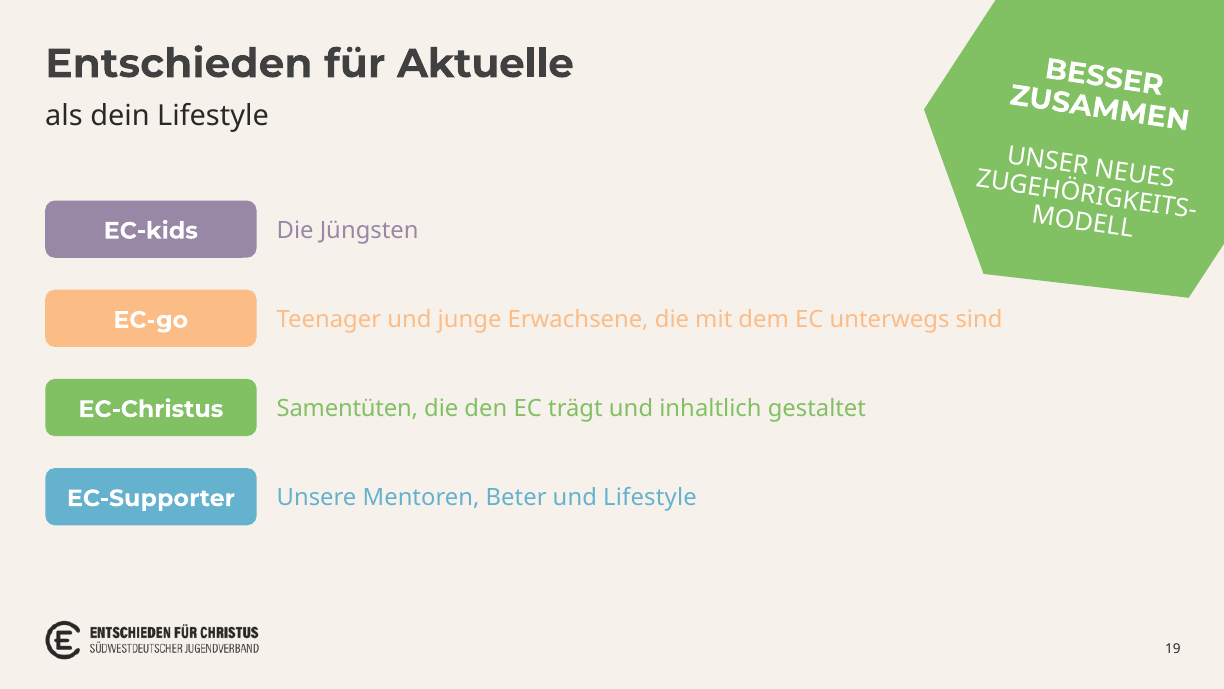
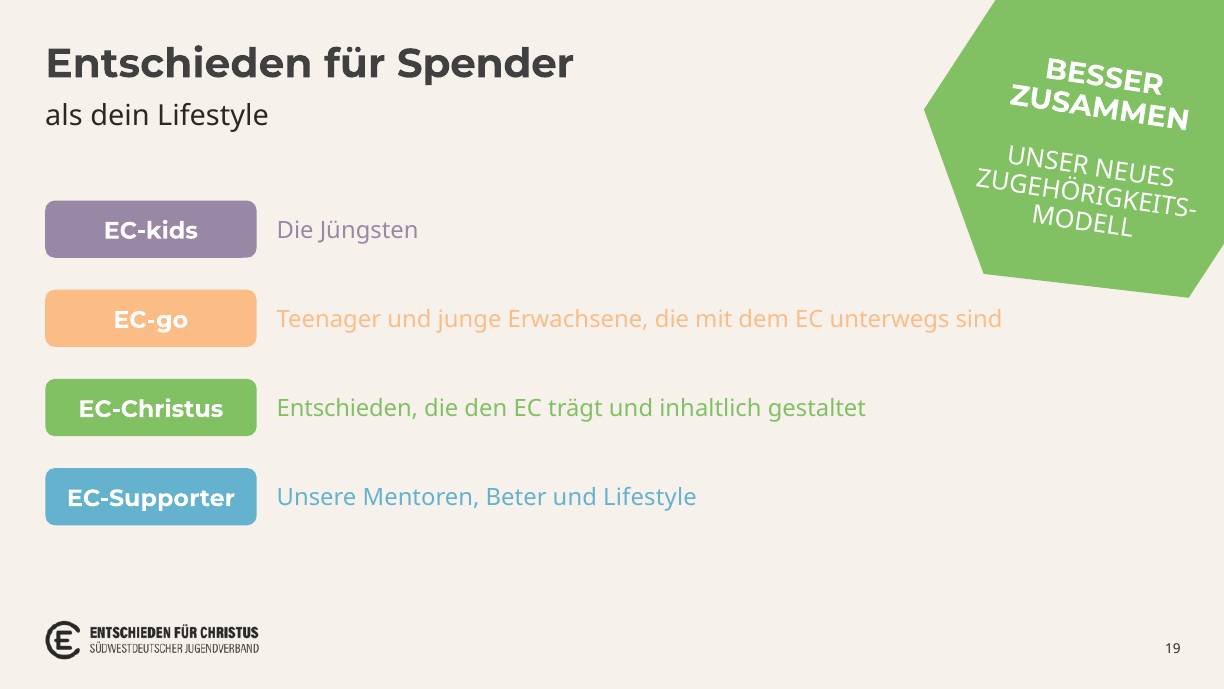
Aktuelle: Aktuelle -> Spender
Samentüten at (347, 408): Samentüten -> Entschieden
